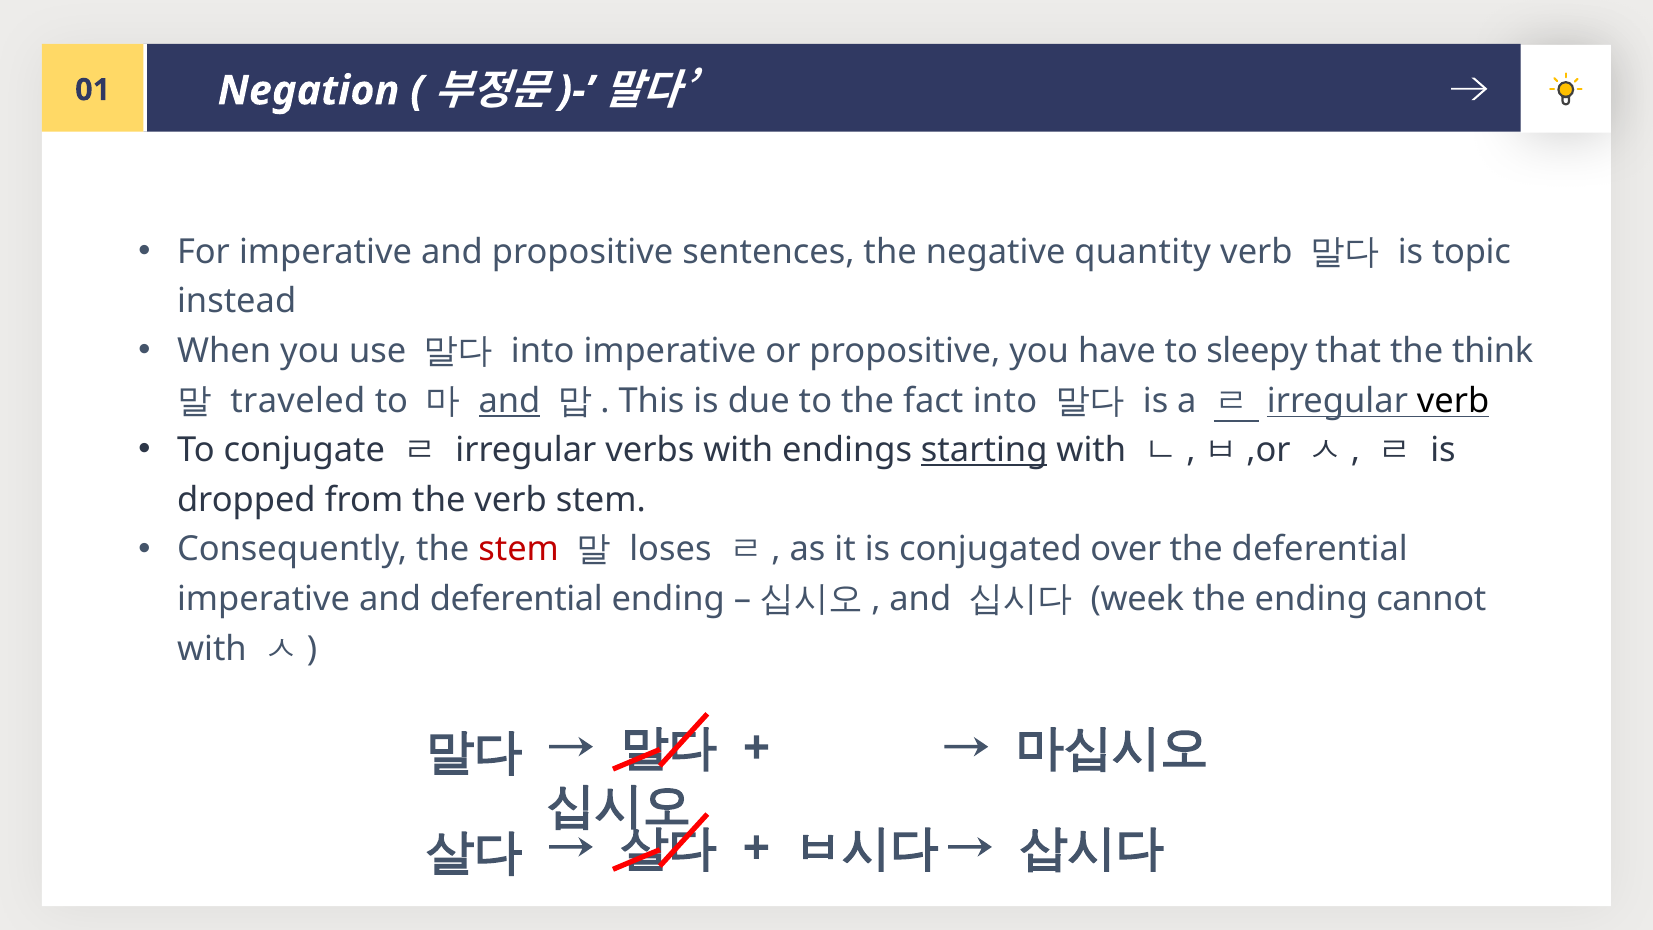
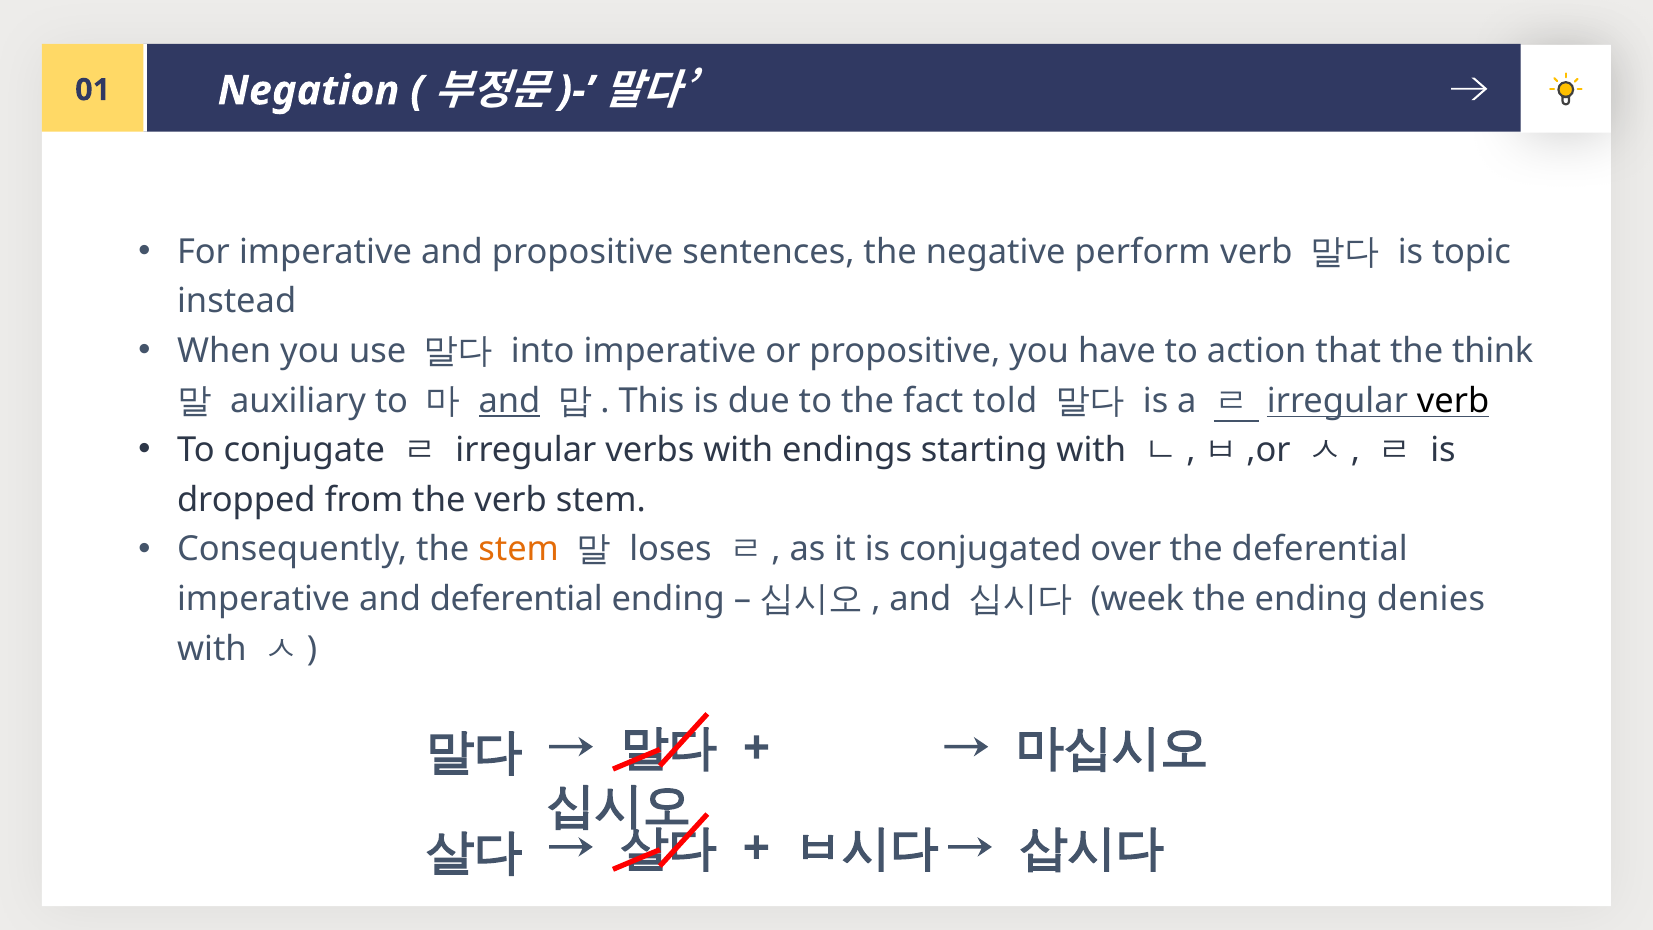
quantity: quantity -> perform
sleepy: sleepy -> action
traveled: traveled -> auxiliary
fact into: into -> told
starting underline: present -> none
stem at (519, 549) colour: red -> orange
cannot: cannot -> denies
